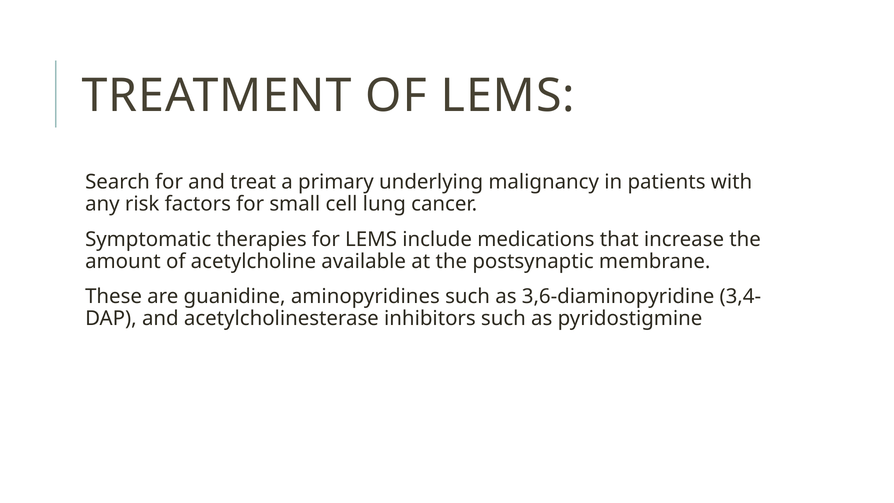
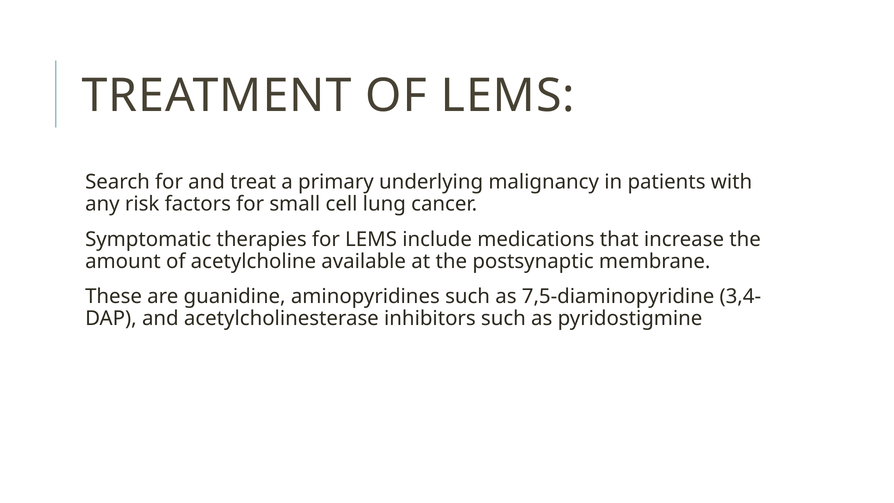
3,6-diaminopyridine: 3,6-diaminopyridine -> 7,5-diaminopyridine
